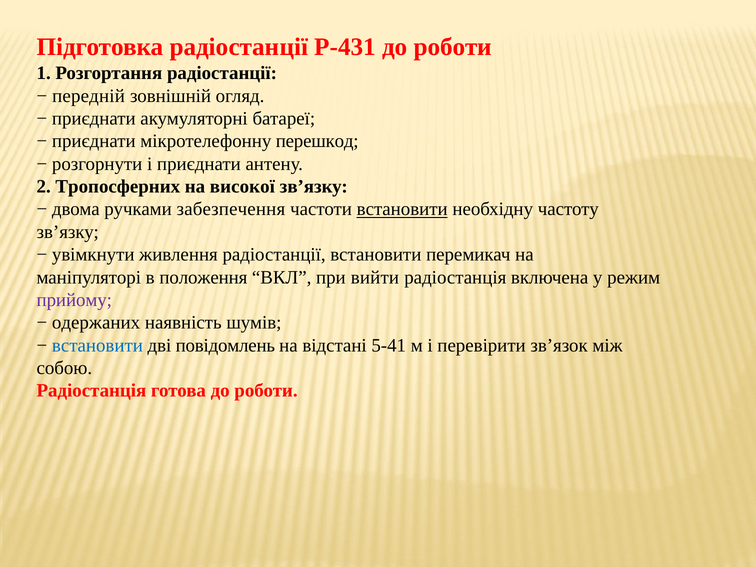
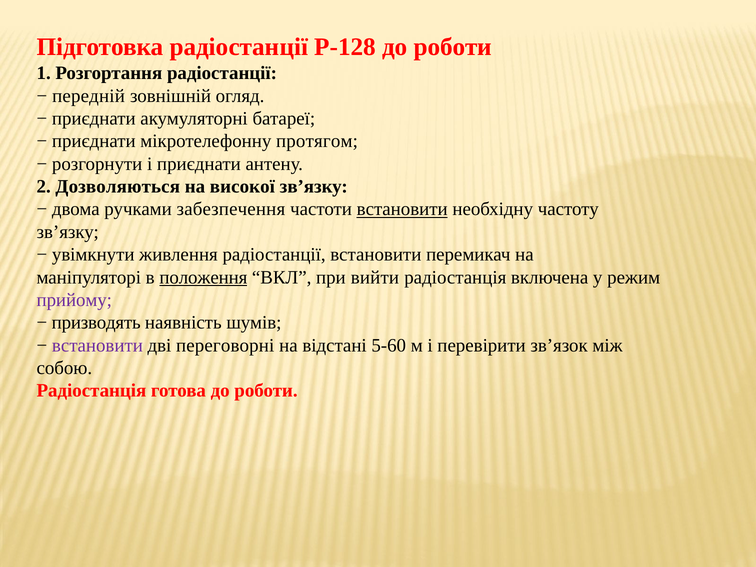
Р-431: Р-431 -> Р-128
перешкод: перешкод -> протягом
Тропосферних: Тропосферних -> Дозволяються
положення underline: none -> present
одержаних: одержаних -> призводять
встановити at (97, 345) colour: blue -> purple
повідомлень: повідомлень -> переговорні
5-41: 5-41 -> 5-60
